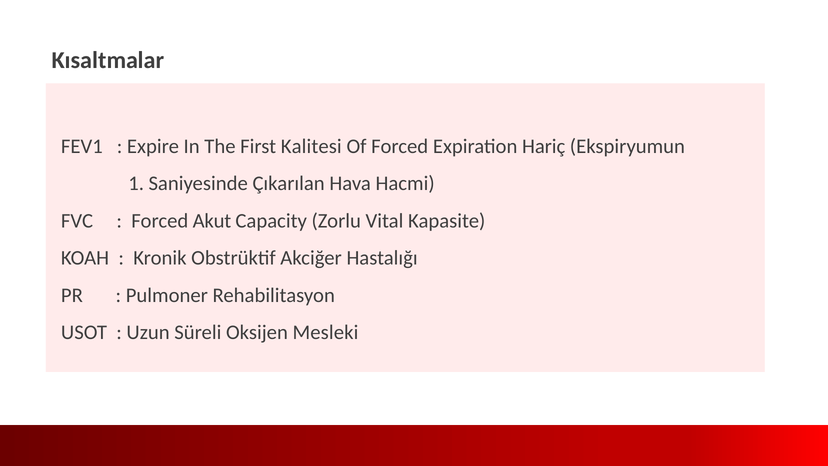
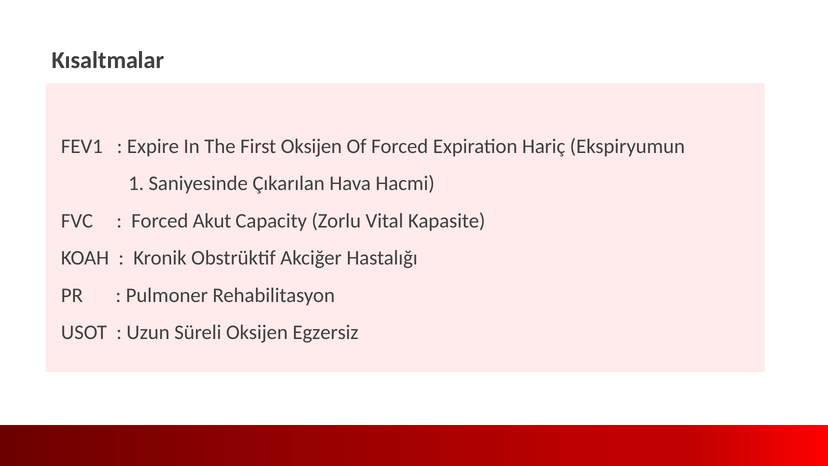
First Kalitesi: Kalitesi -> Oksijen
Mesleki: Mesleki -> Egzersiz
